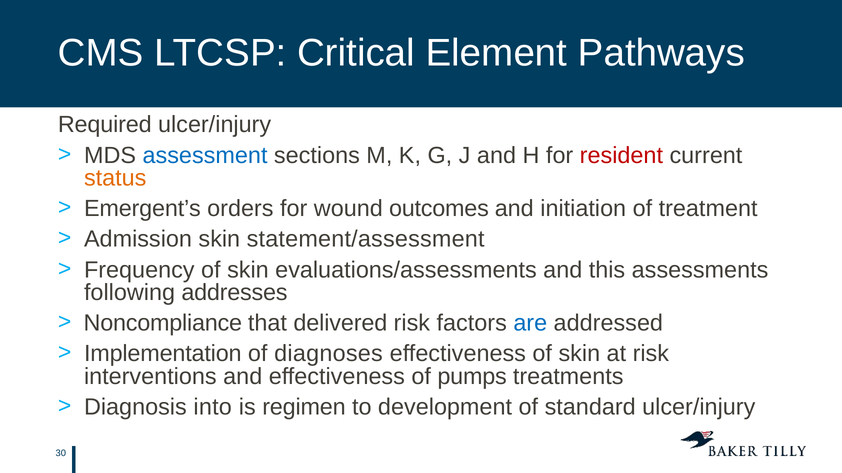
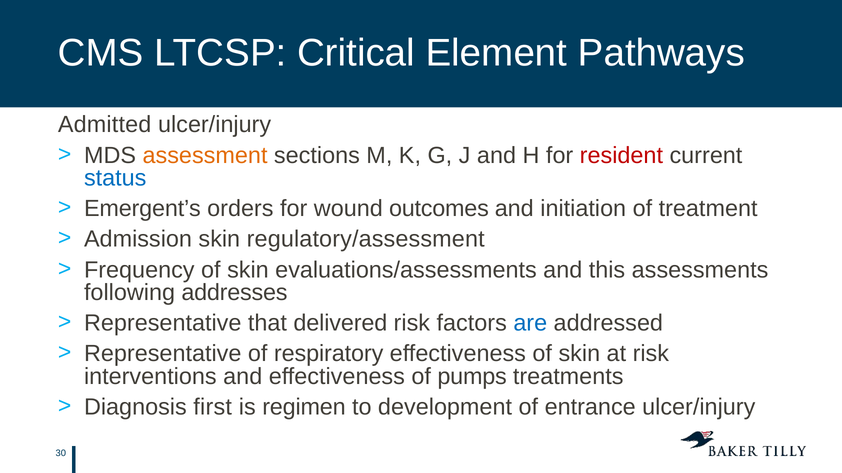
Required: Required -> Admitted
assessment colour: blue -> orange
status colour: orange -> blue
statement/assessment: statement/assessment -> regulatory/assessment
Noncompliance at (163, 324): Noncompliance -> Representative
Implementation at (163, 354): Implementation -> Representative
diagnoses: diagnoses -> respiratory
into: into -> first
standard: standard -> entrance
